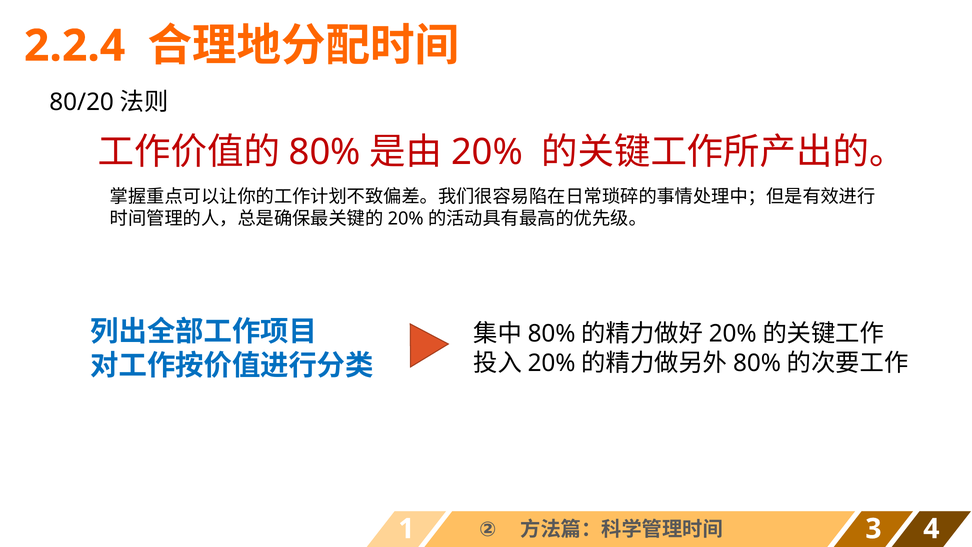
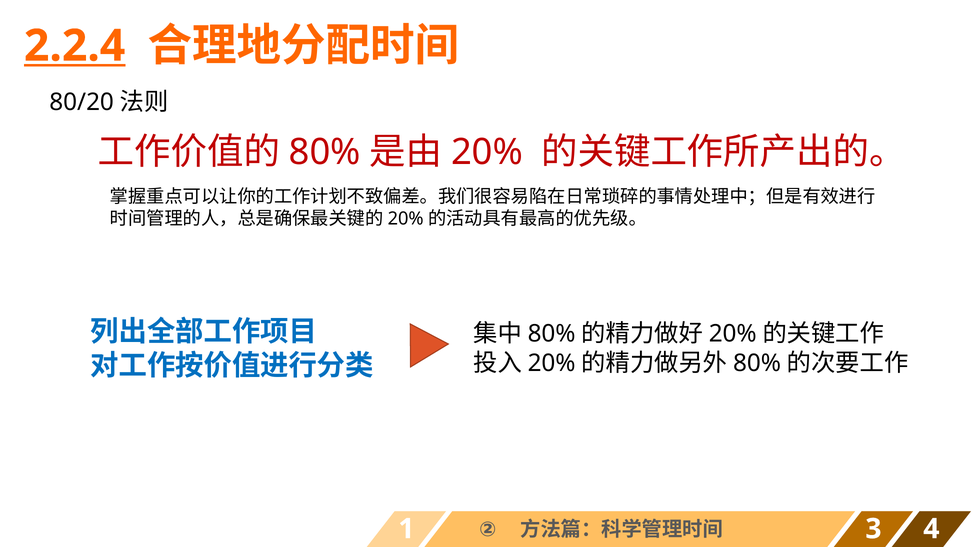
2.2.4 underline: none -> present
